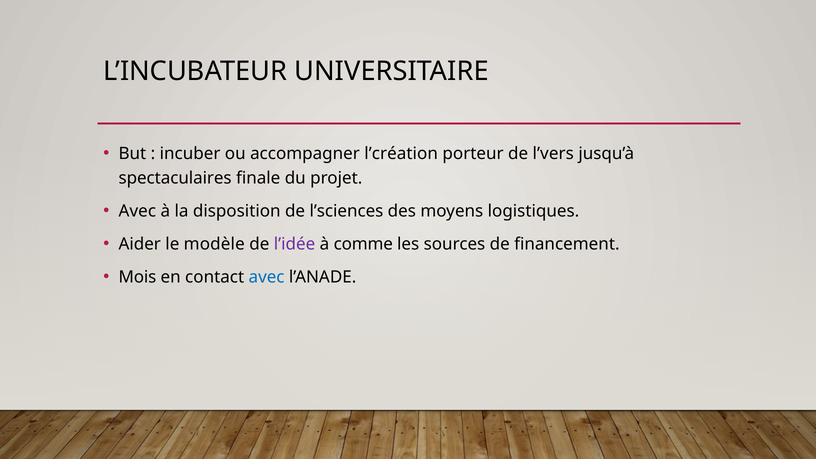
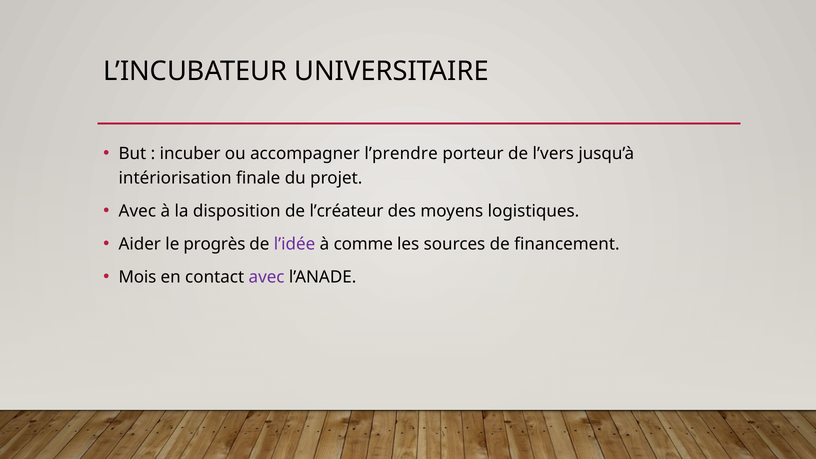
l’création: l’création -> l’prendre
spectaculaires: spectaculaires -> intériorisation
l’sciences: l’sciences -> l’créateur
modèle: modèle -> progrès
avec at (267, 277) colour: blue -> purple
